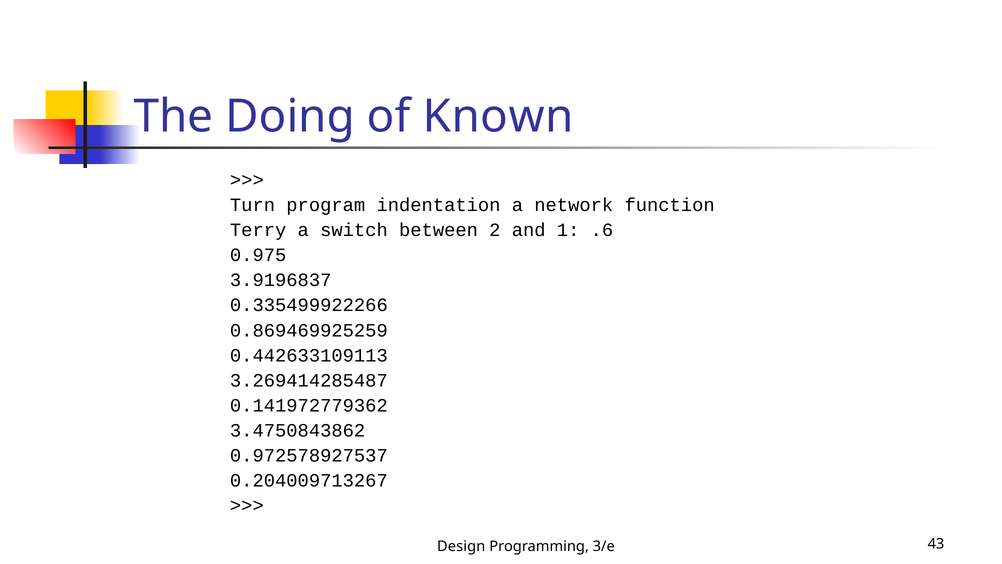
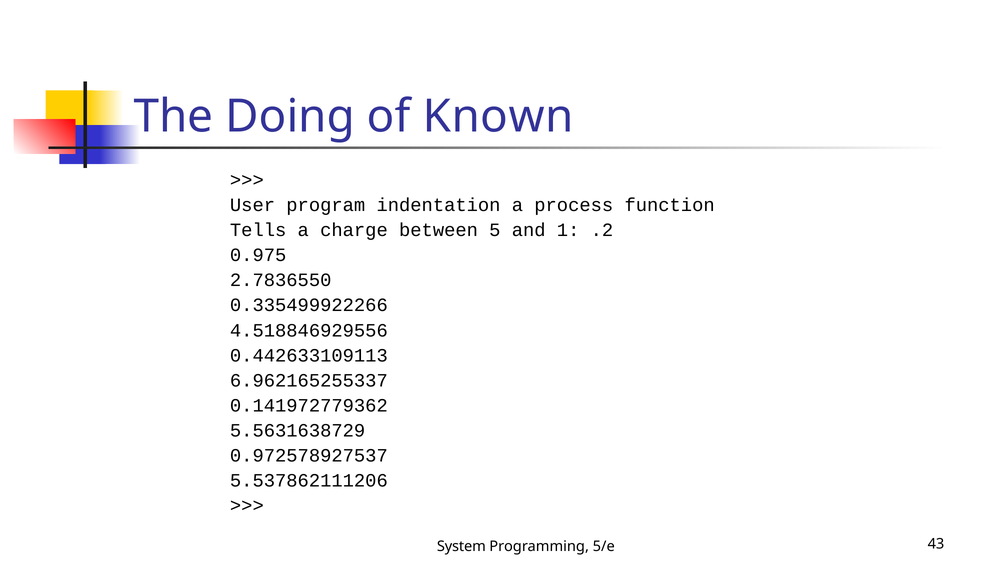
Turn: Turn -> User
network: network -> process
Terry: Terry -> Tells
switch: switch -> charge
2: 2 -> 5
.6: .6 -> .2
3.9196837: 3.9196837 -> 2.7836550
0.869469925259: 0.869469925259 -> 4.518846929556
3.269414285487: 3.269414285487 -> 6.962165255337
3.4750843862: 3.4750843862 -> 5.5631638729
0.204009713267: 0.204009713267 -> 5.537862111206
Design: Design -> System
3/e: 3/e -> 5/e
